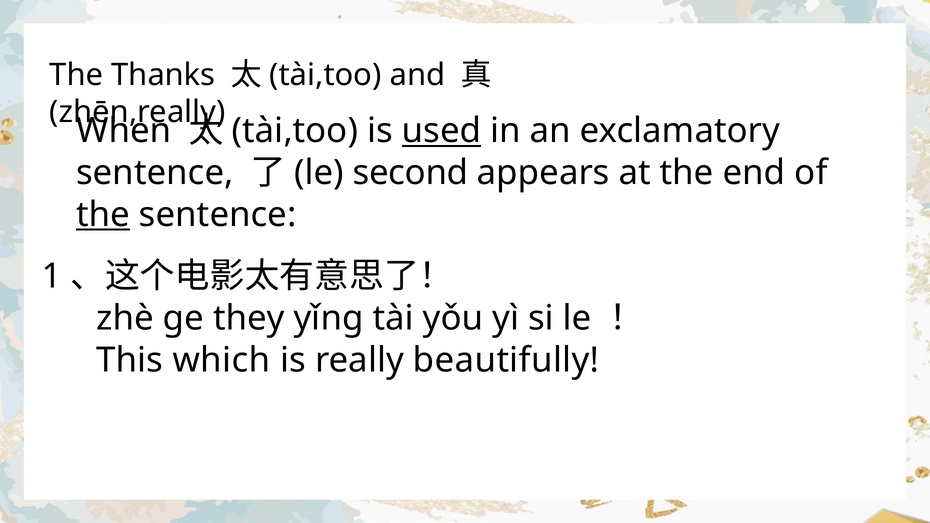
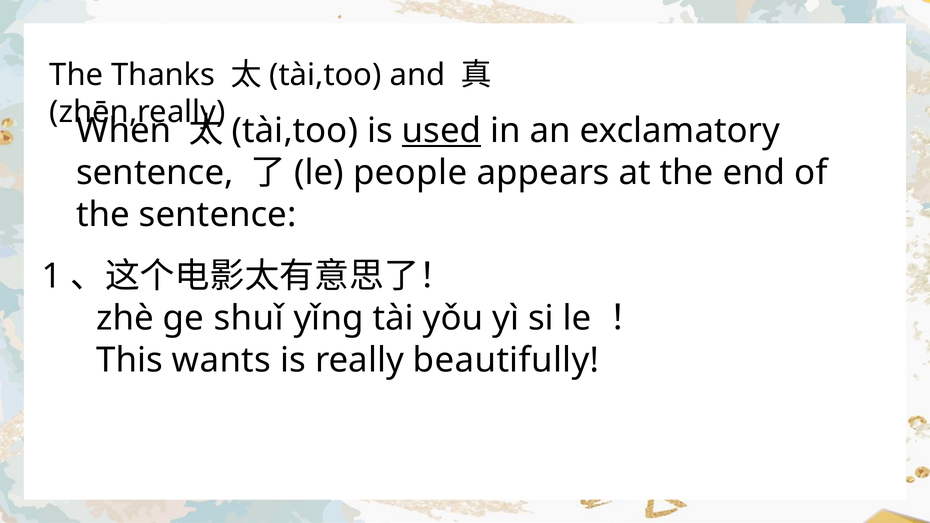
second: second -> people
the at (103, 215) underline: present -> none
they: they -> shuǐ
which: which -> wants
